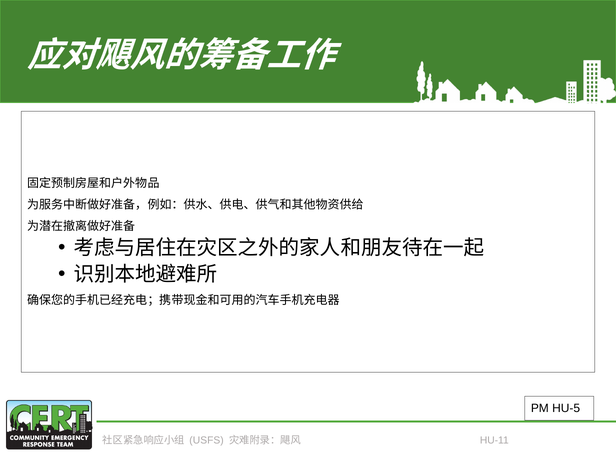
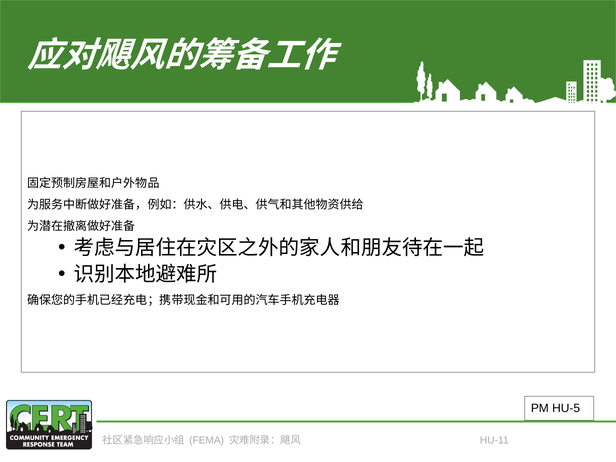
USFS: USFS -> FEMA
